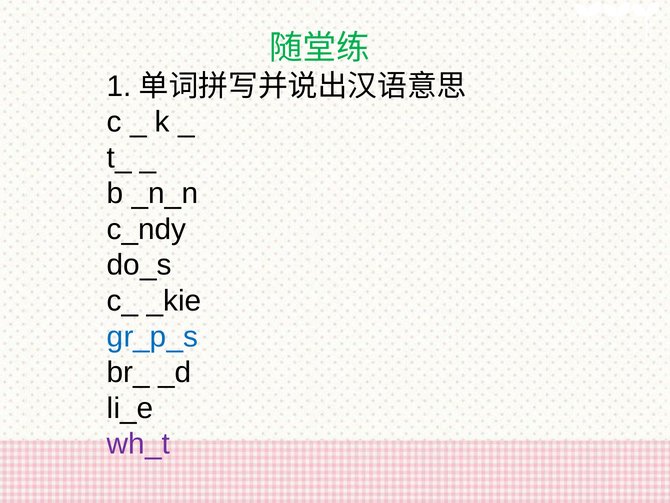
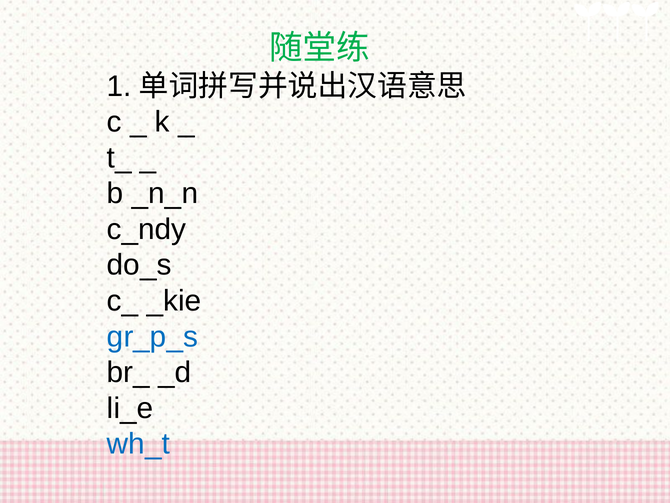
wh_t colour: purple -> blue
